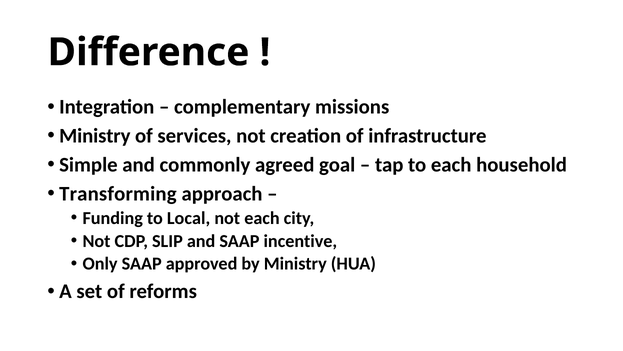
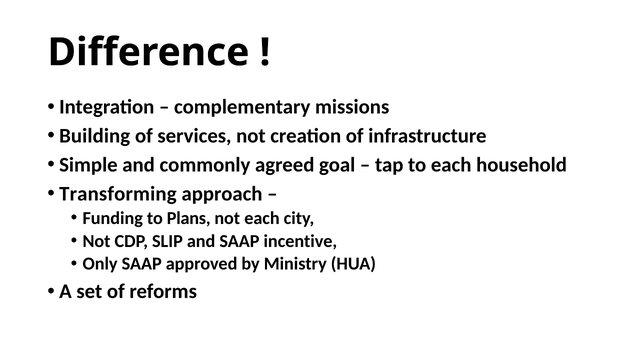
Ministry at (95, 136): Ministry -> Building
Local: Local -> Plans
